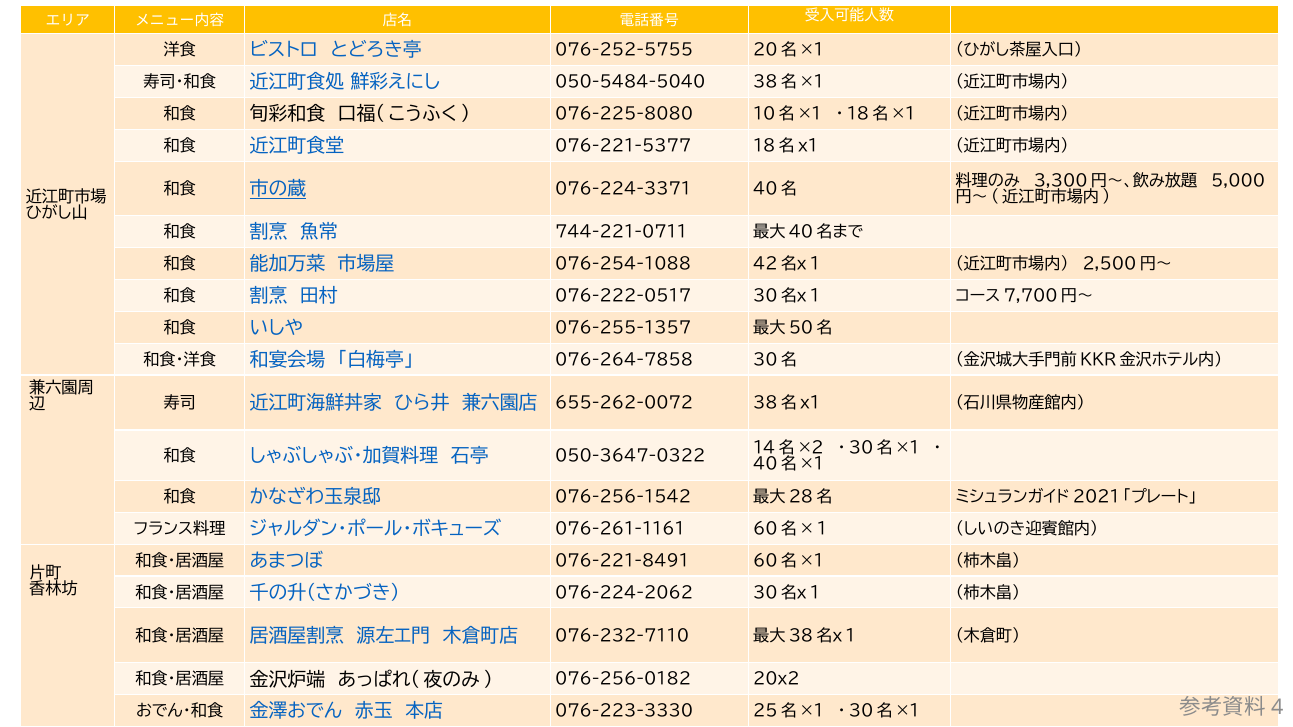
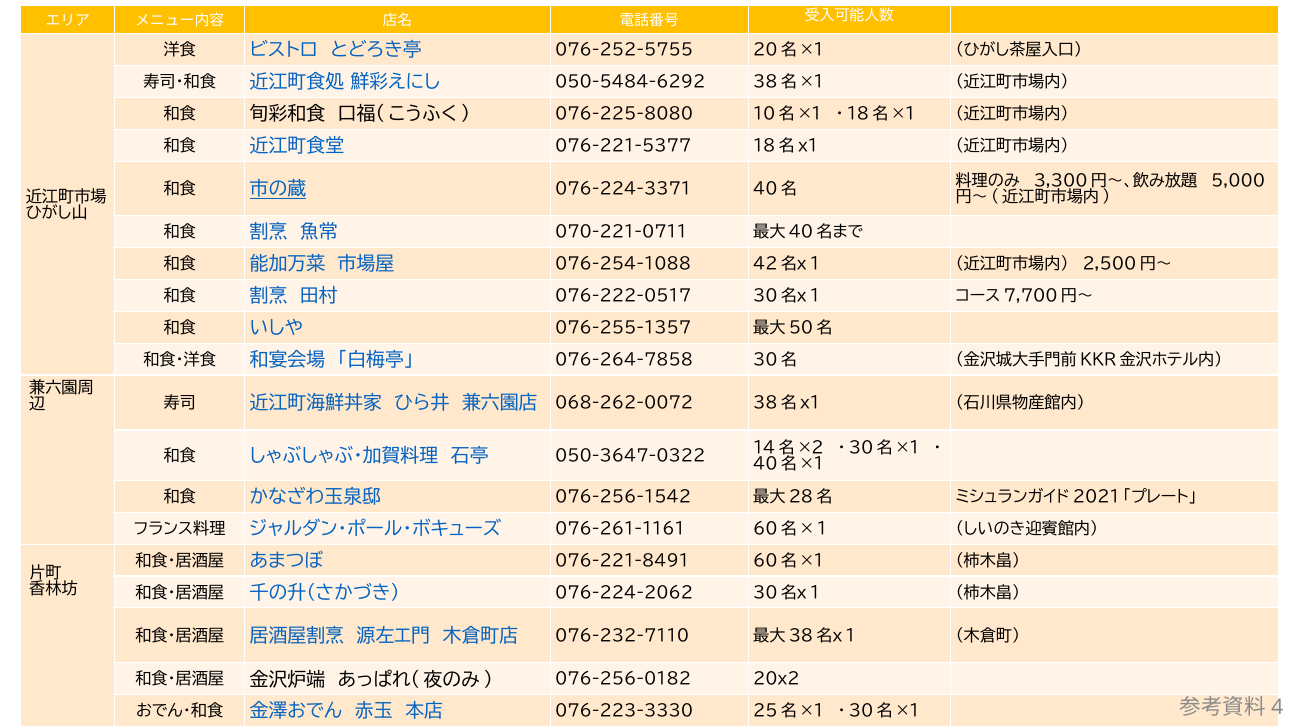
050-5484-5040: 050-5484-5040 -> 050-5484-6292
744-221-0711: 744-221-0711 -> 070-221-0711
655-262-0072: 655-262-0072 -> 068-262-0072
